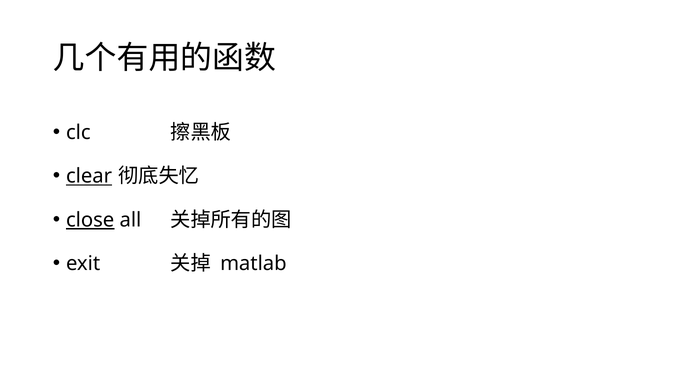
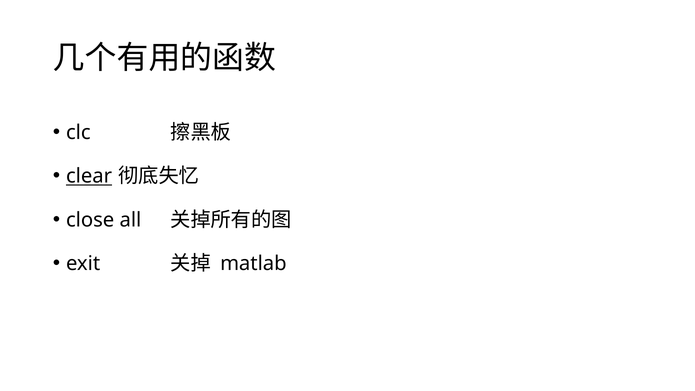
close underline: present -> none
